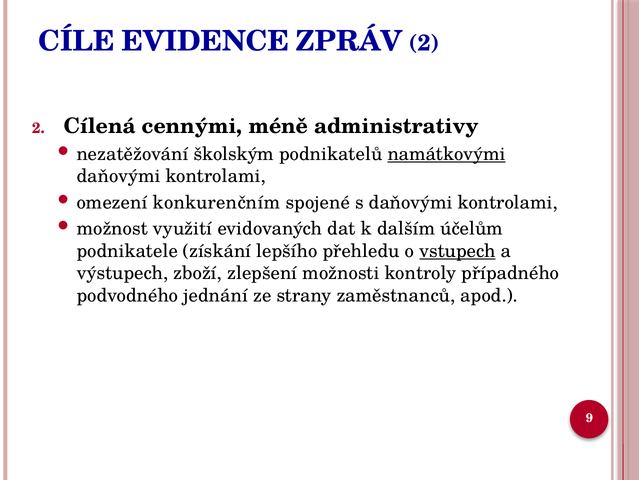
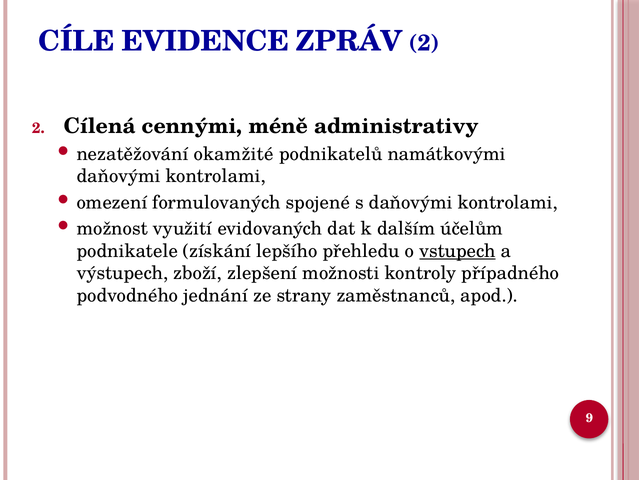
školským: školským -> okamžité
namátkovými underline: present -> none
konkurenčním: konkurenčním -> formulovaných
